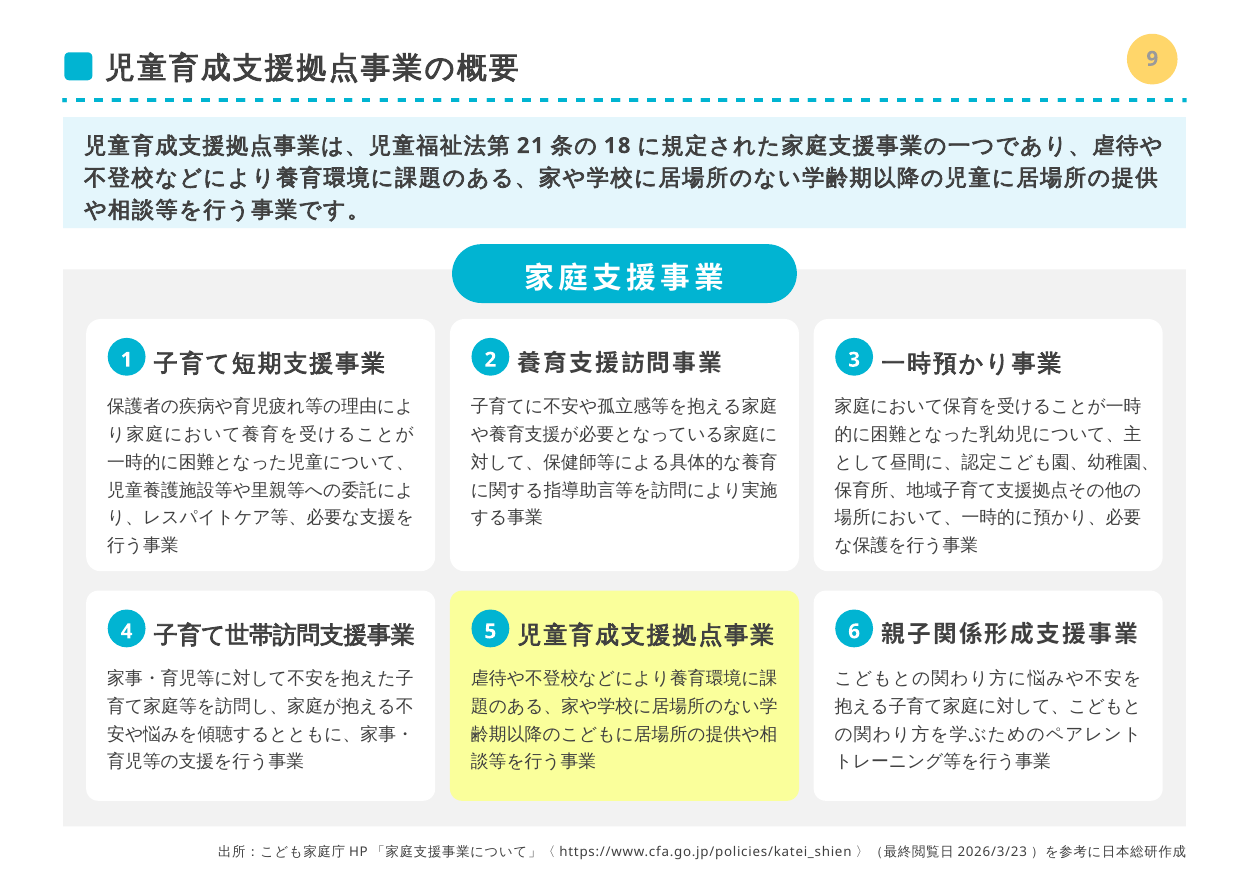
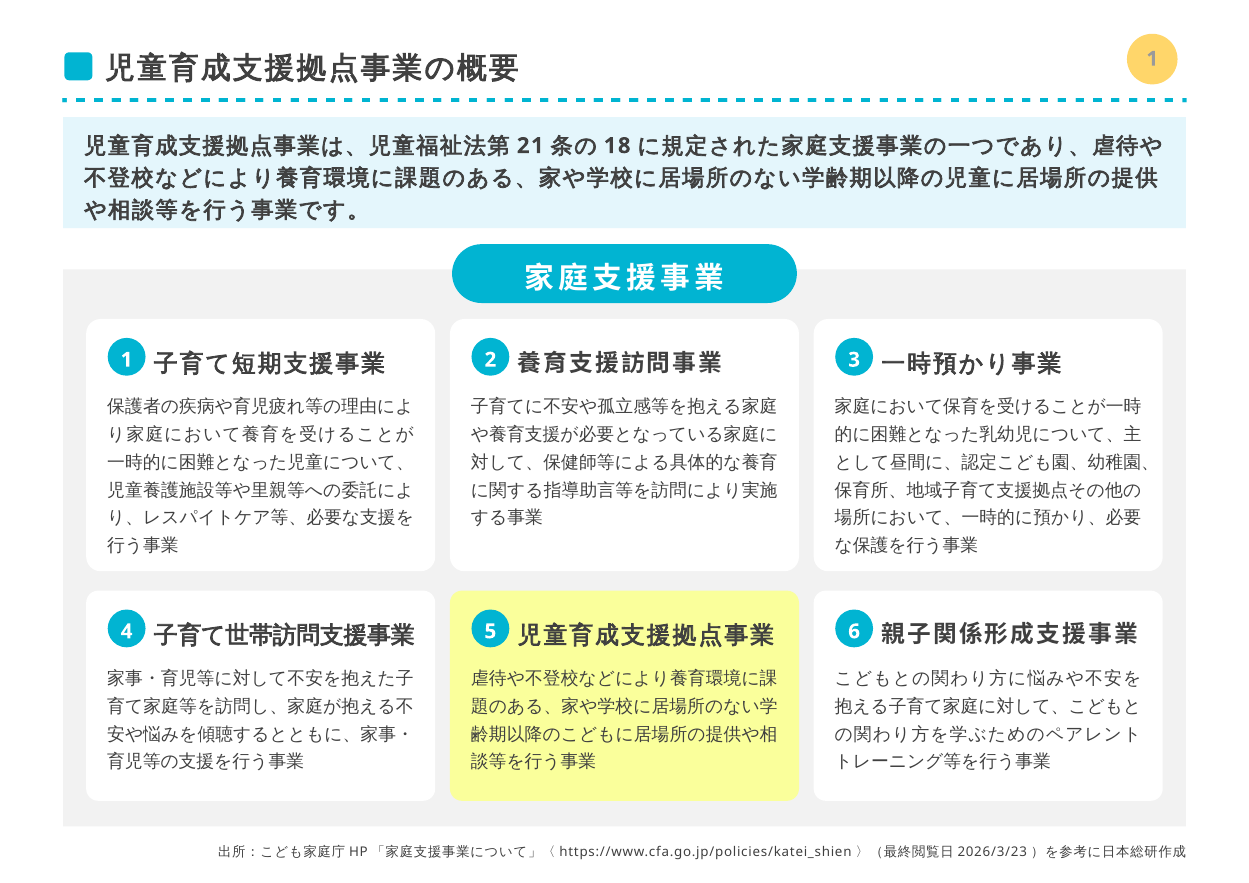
9 at (1152, 59): 9 -> 1
